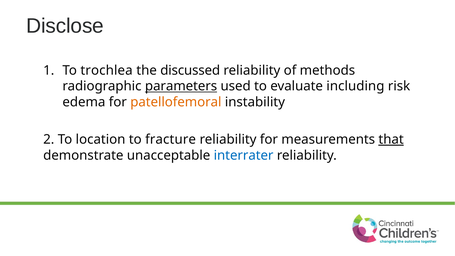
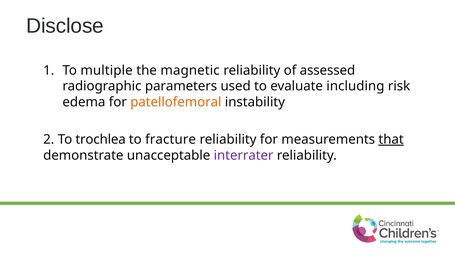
trochlea: trochlea -> multiple
discussed: discussed -> magnetic
methods: methods -> assessed
parameters underline: present -> none
location: location -> trochlea
interrater colour: blue -> purple
